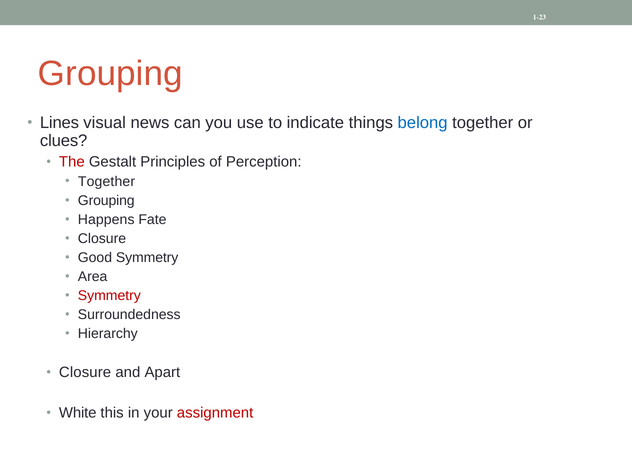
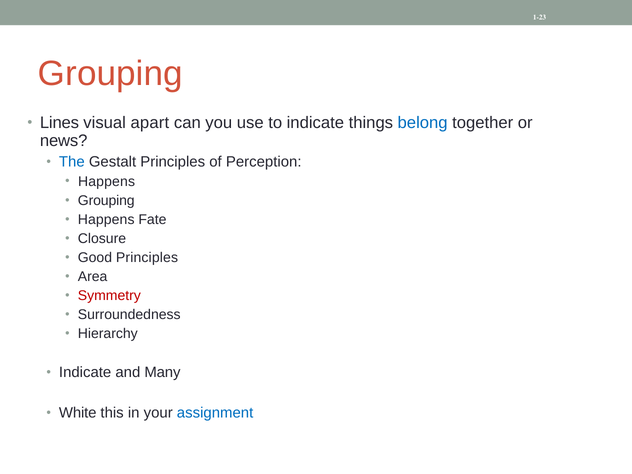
news: news -> apart
clues: clues -> news
The colour: red -> blue
Together at (107, 181): Together -> Happens
Good Symmetry: Symmetry -> Principles
Closure at (85, 372): Closure -> Indicate
Apart: Apart -> Many
assignment colour: red -> blue
